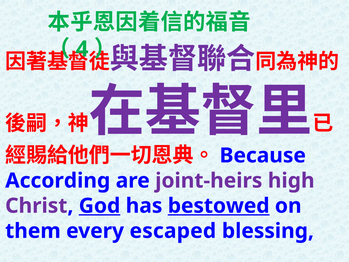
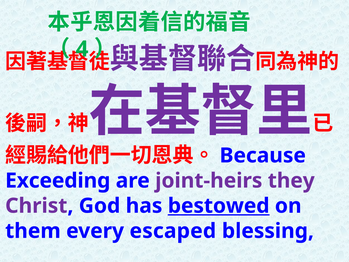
According: According -> Exceeding
high: high -> they
God underline: present -> none
